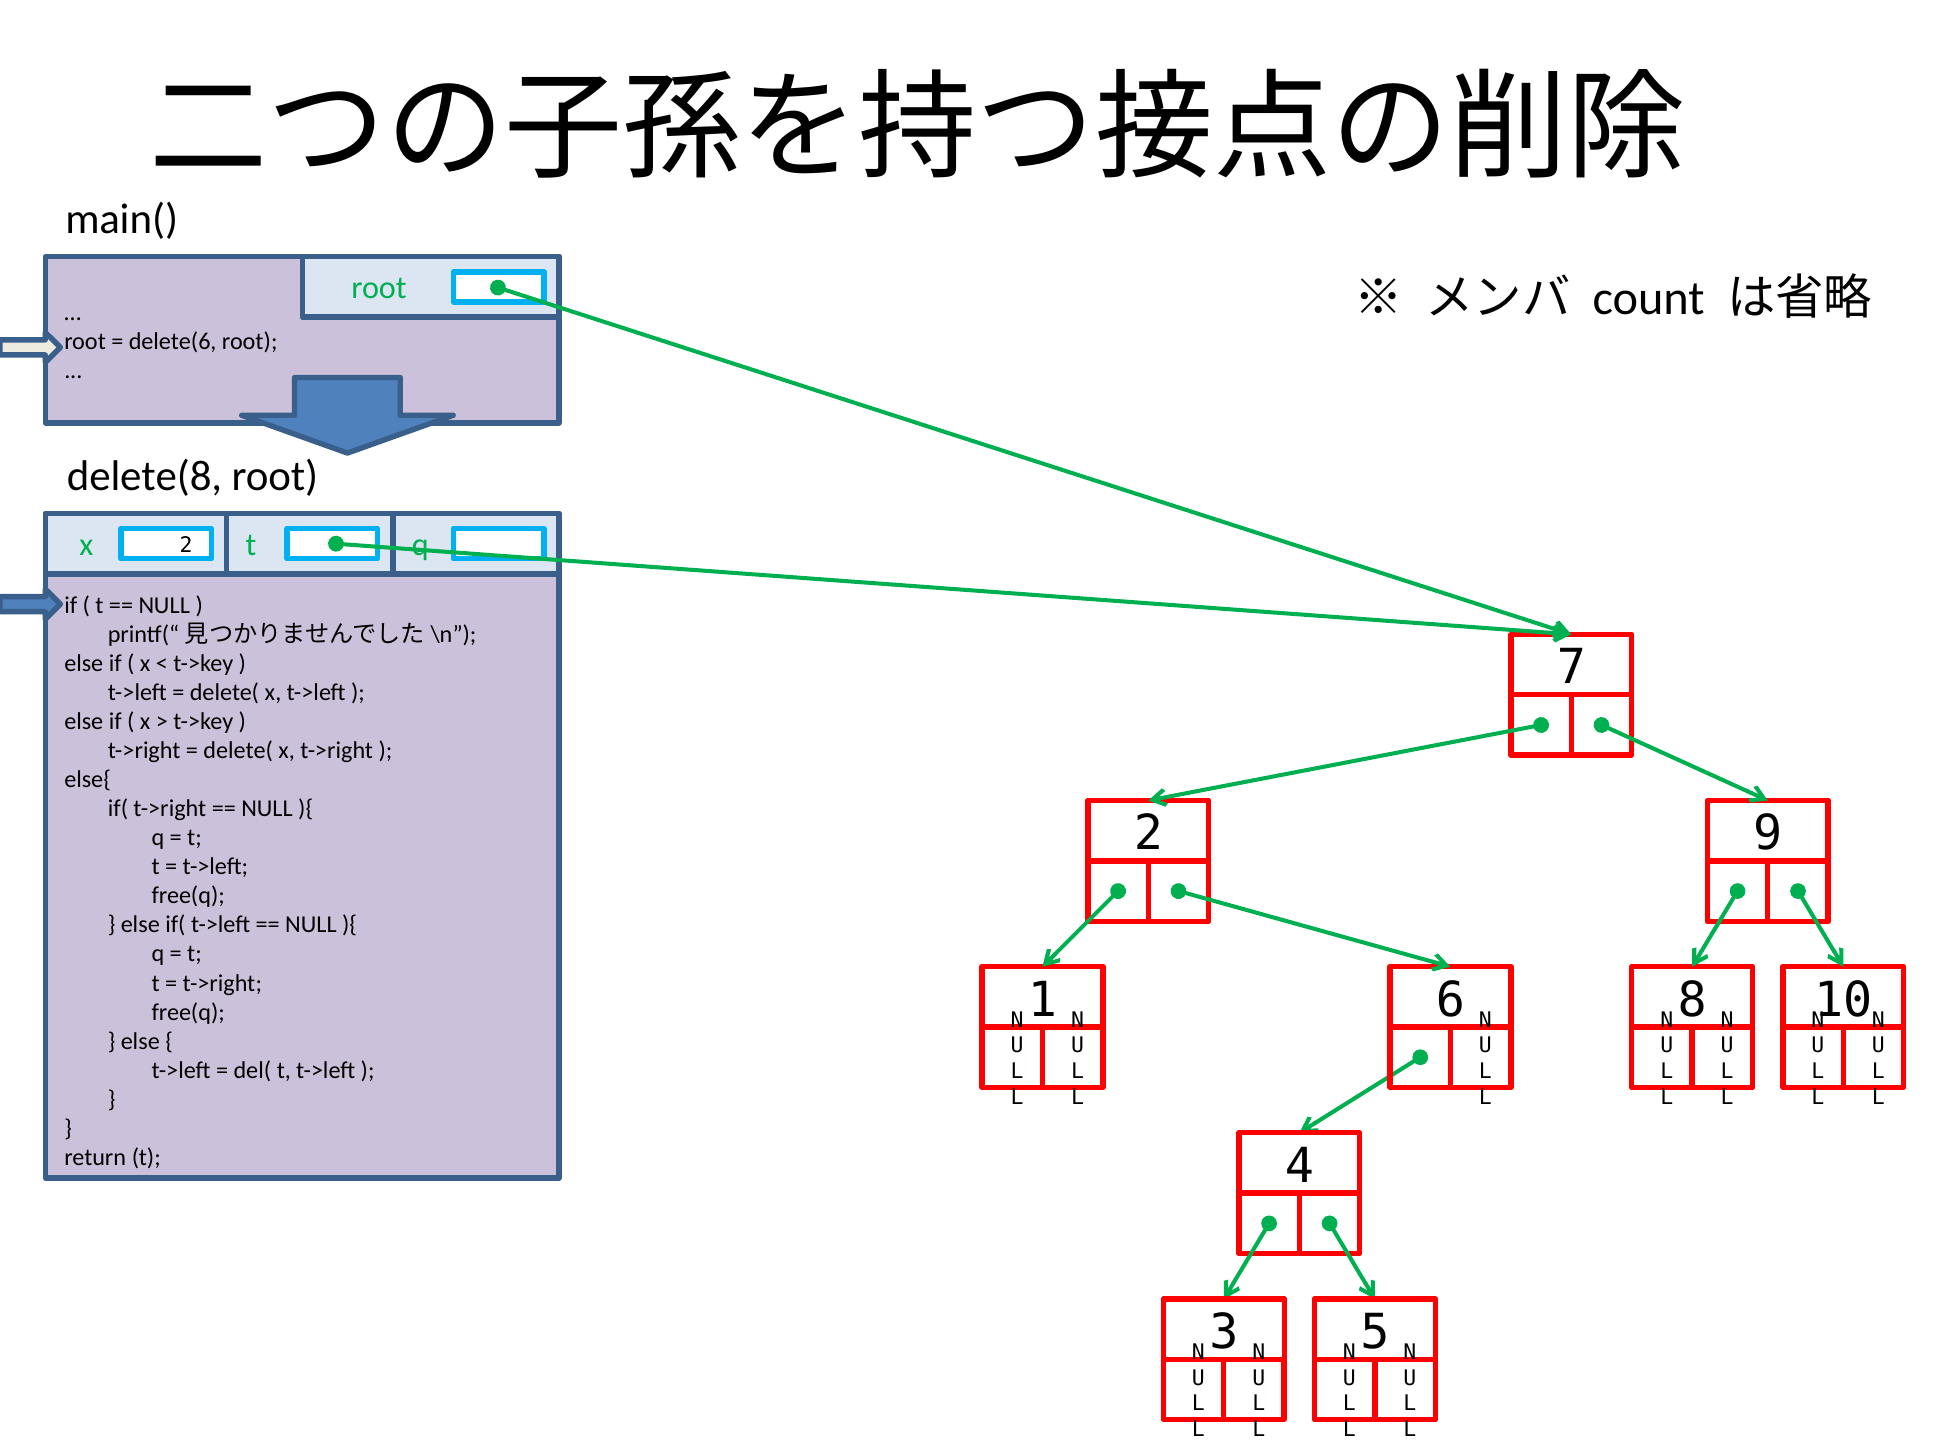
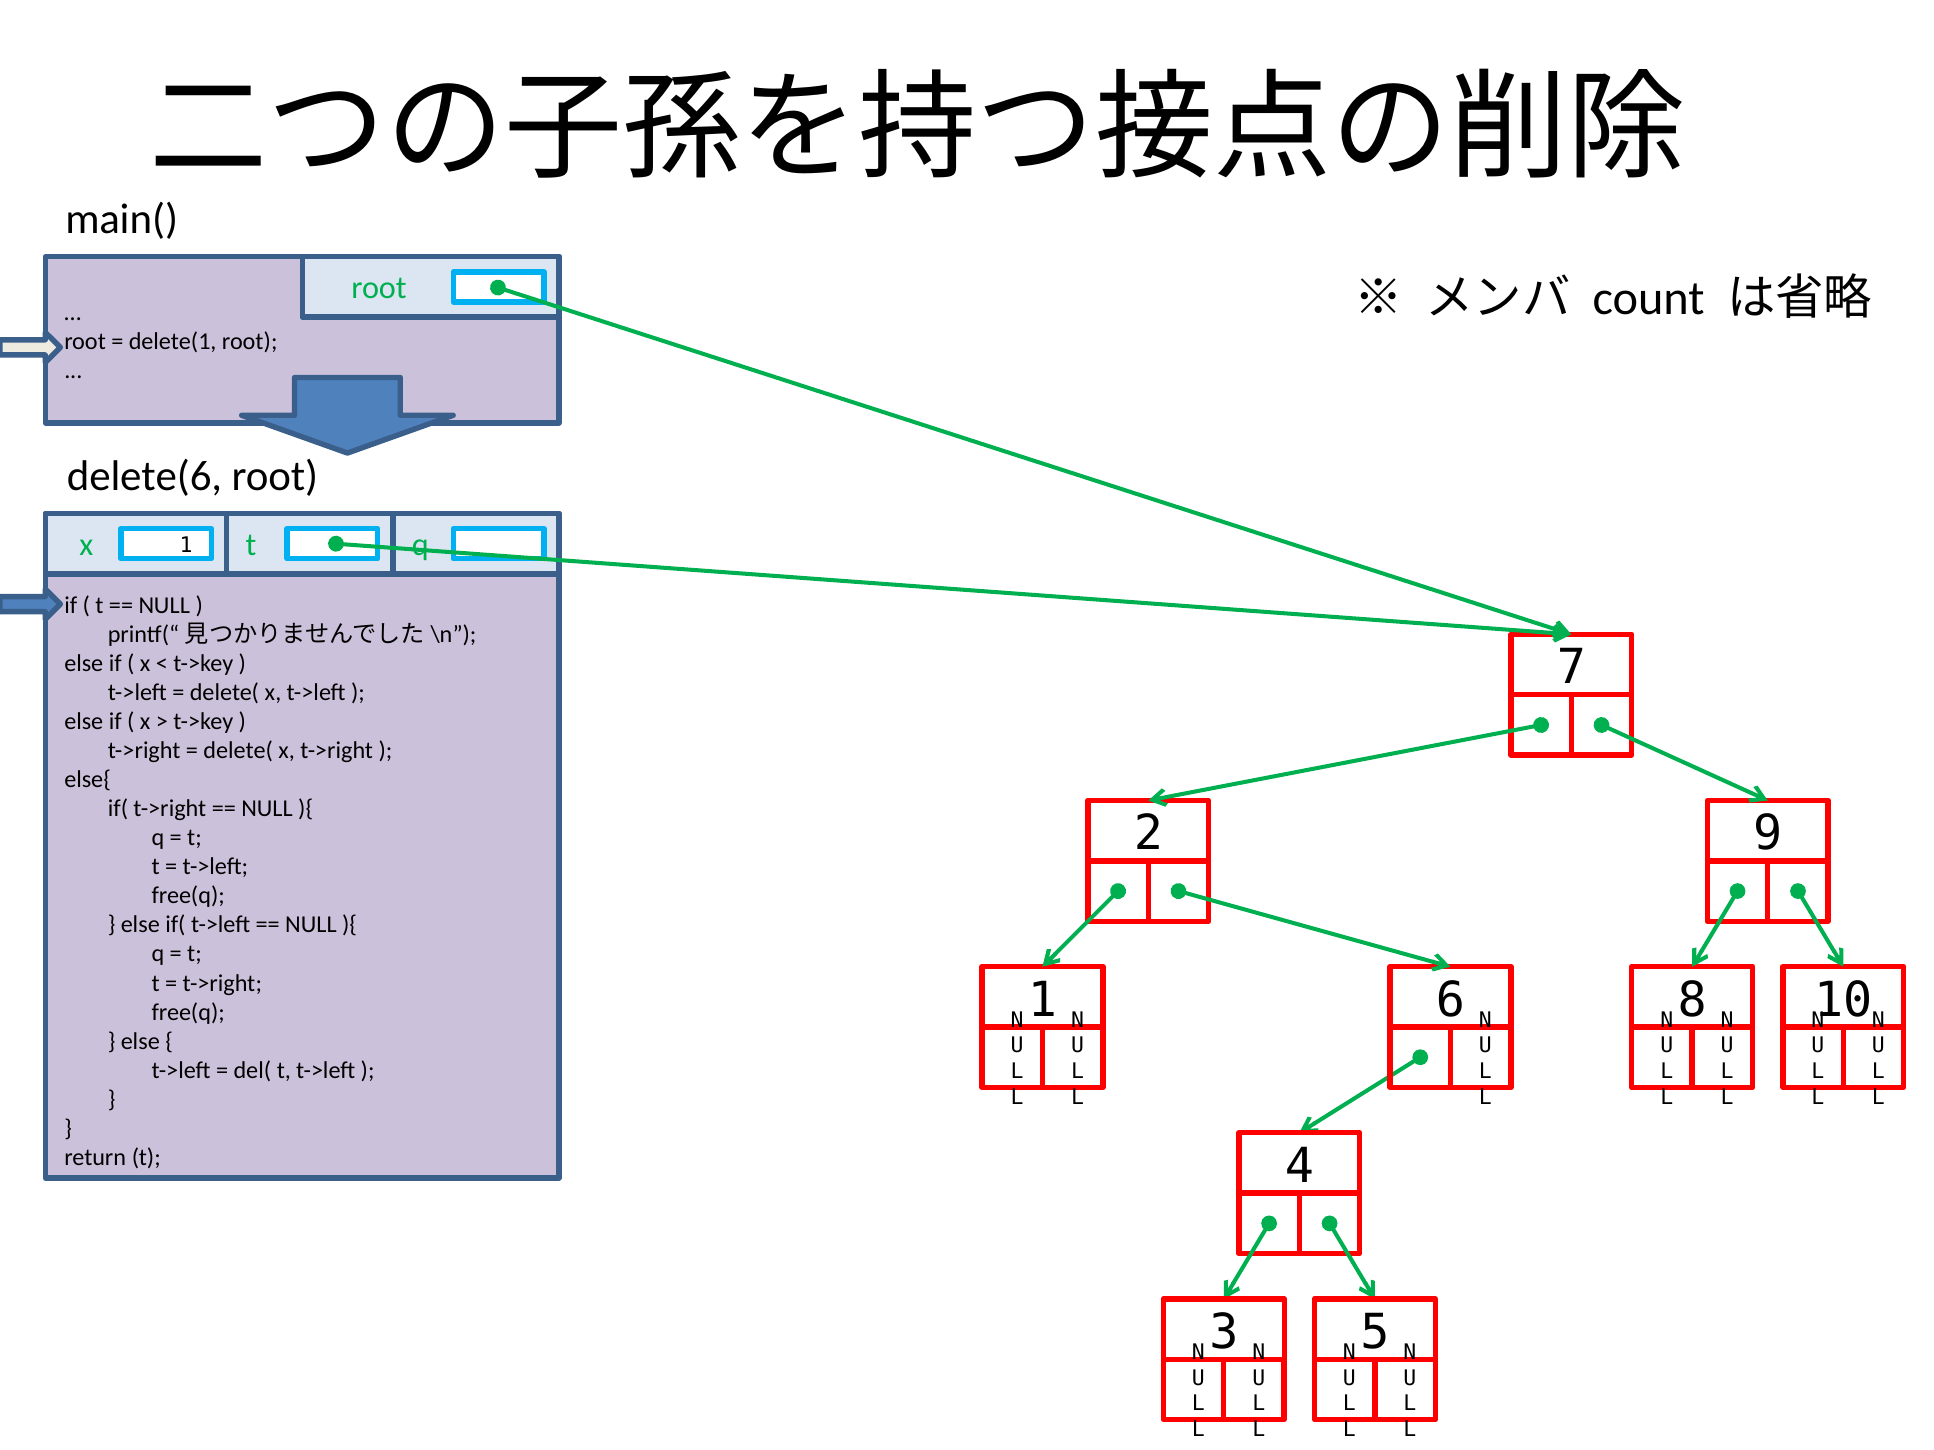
delete(6: delete(6 -> delete(1
delete(8: delete(8 -> delete(6
x 2: 2 -> 1
